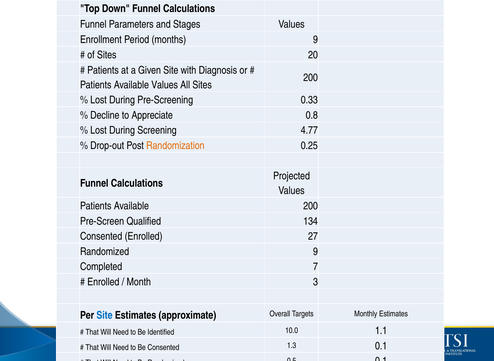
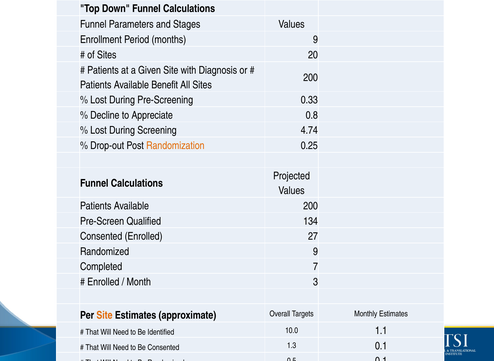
Available Values: Values -> Benefit
4.77: 4.77 -> 4.74
Site at (104, 316) colour: blue -> orange
